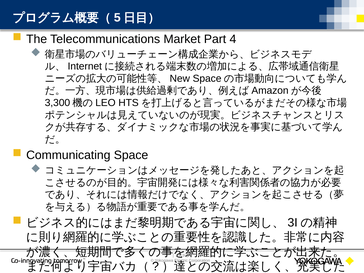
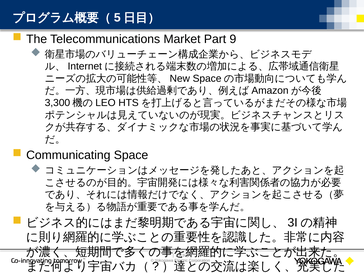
4: 4 -> 9
